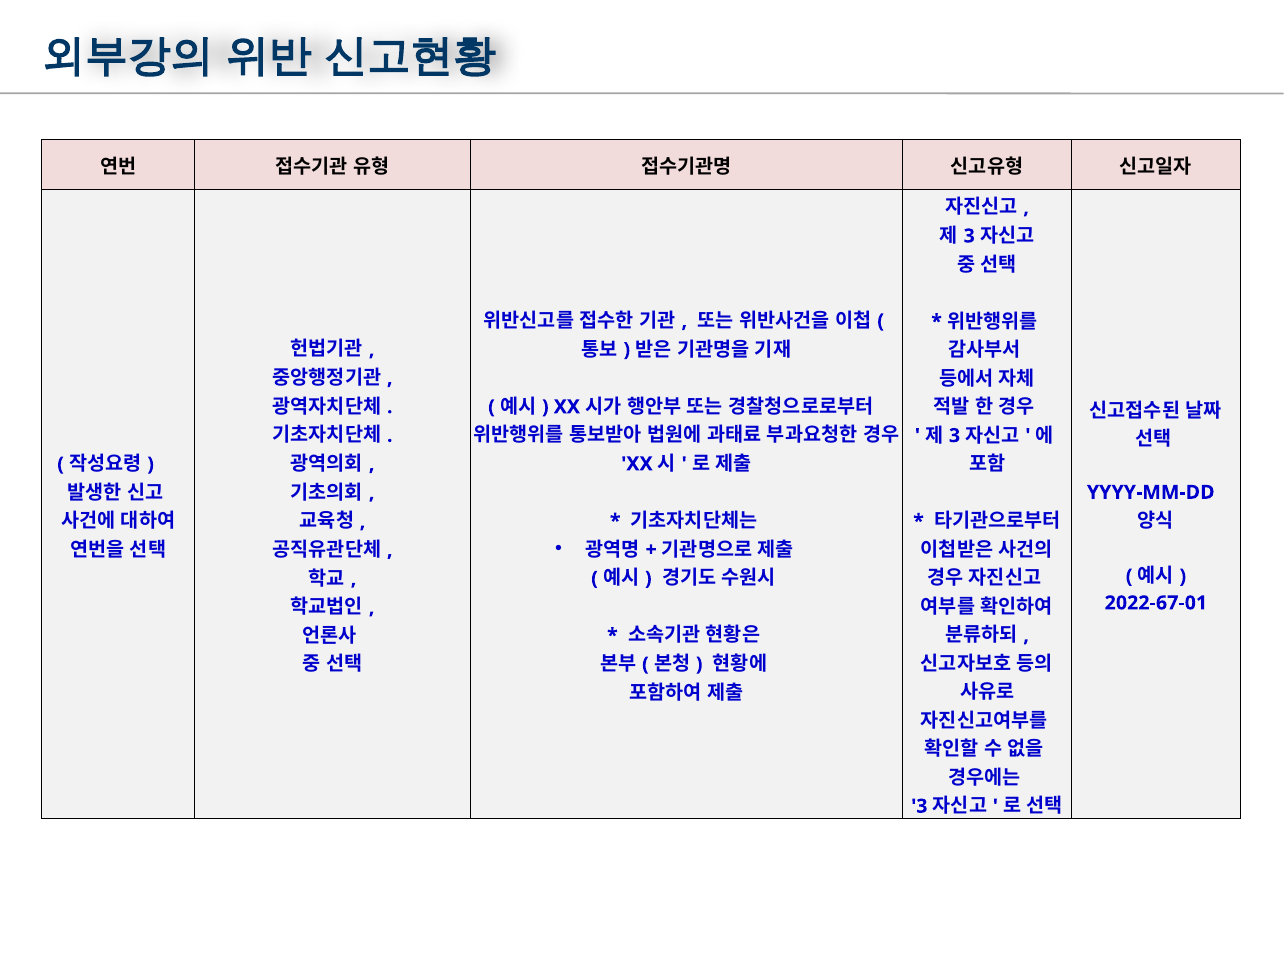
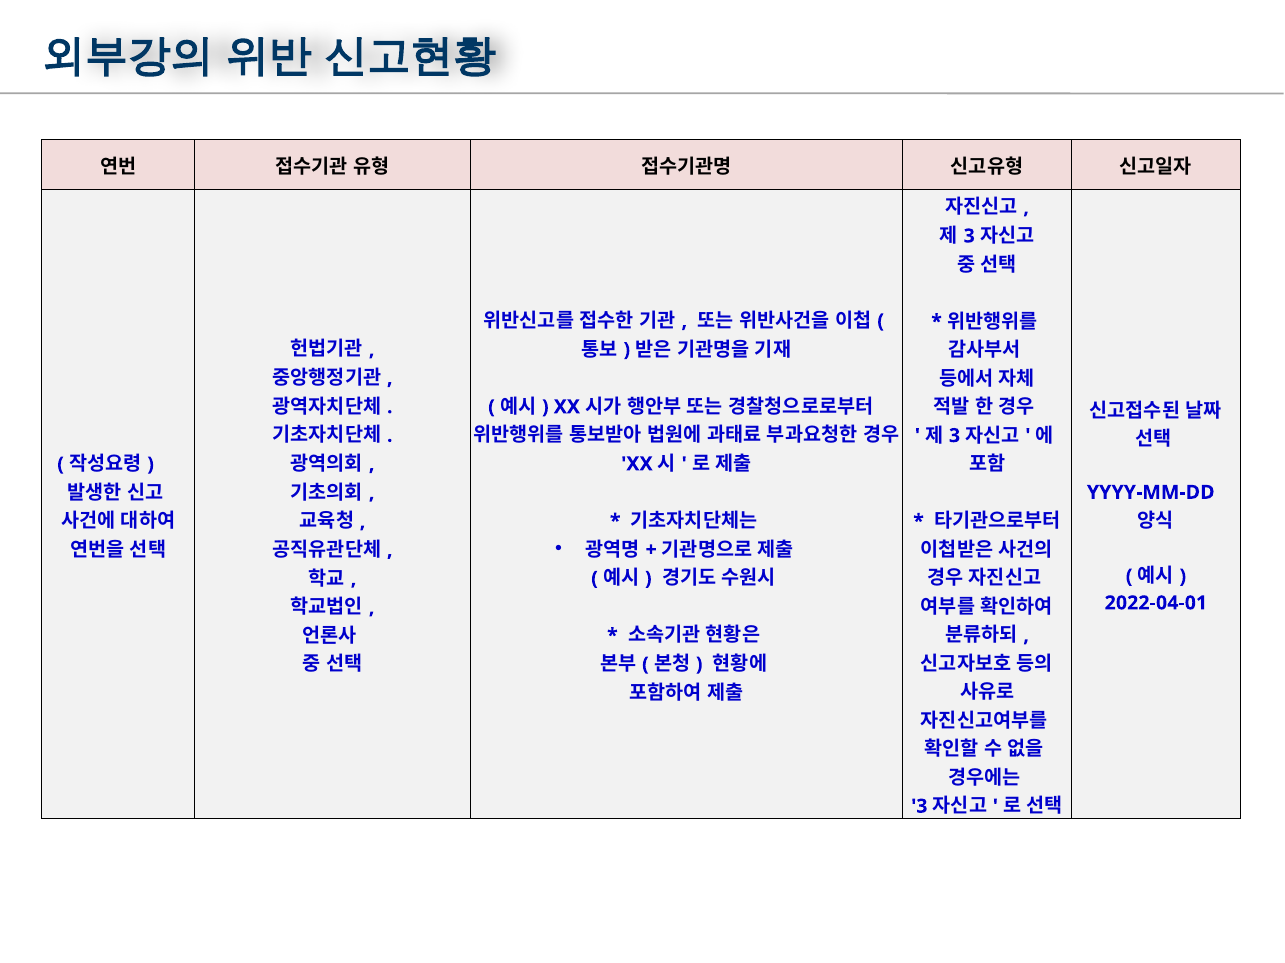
2022-67-01: 2022-67-01 -> 2022-04-01
